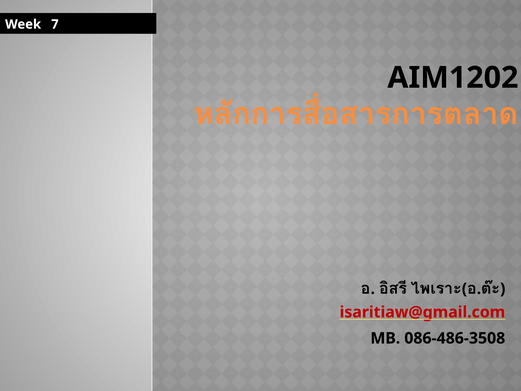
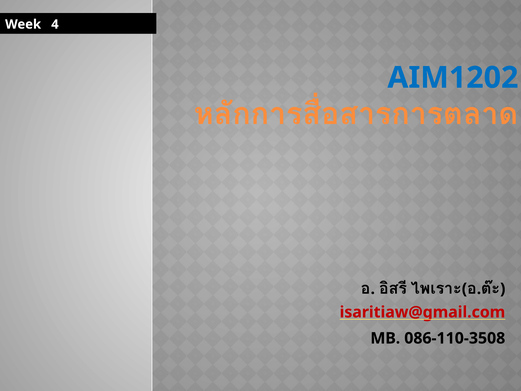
7: 7 -> 4
AIM1202 colour: black -> blue
086-486-3508: 086-486-3508 -> 086-110-3508
